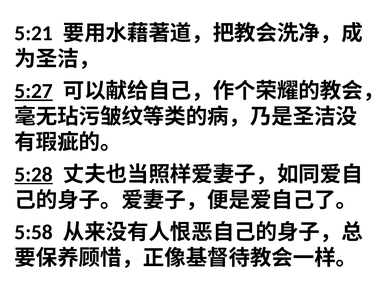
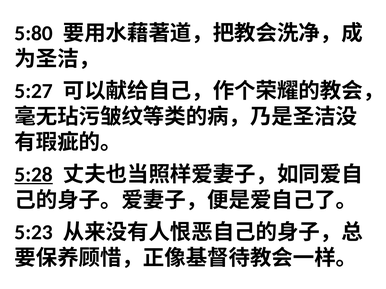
5:21: 5:21 -> 5:80
5:27 underline: present -> none
5:58: 5:58 -> 5:23
